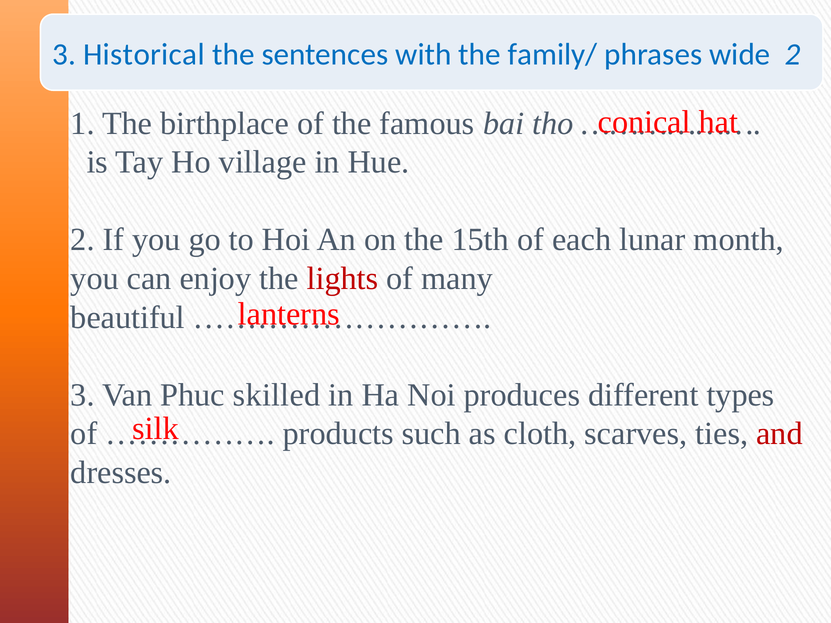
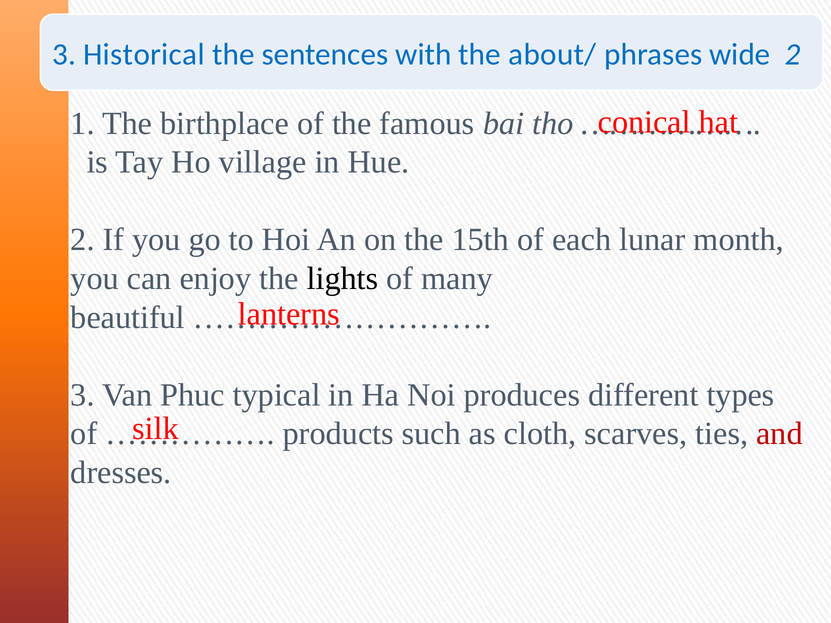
family/: family/ -> about/
lights colour: red -> black
skilled: skilled -> typical
